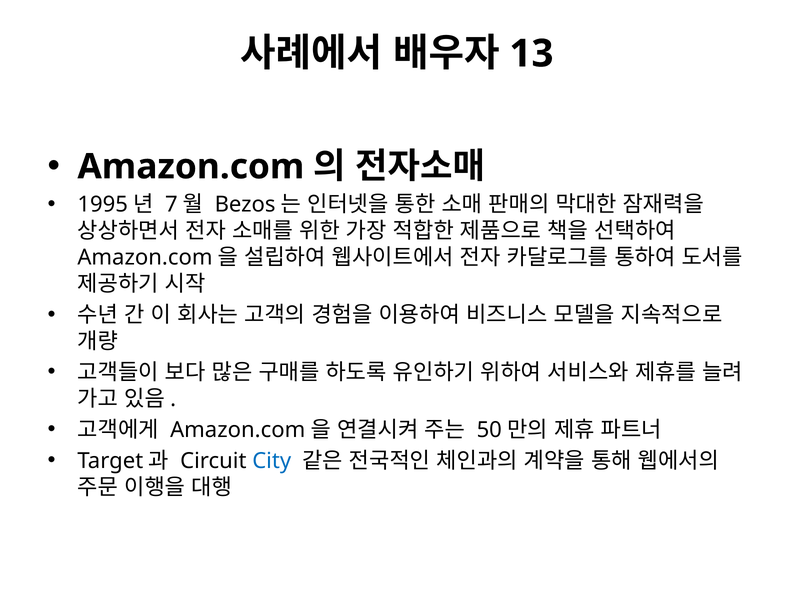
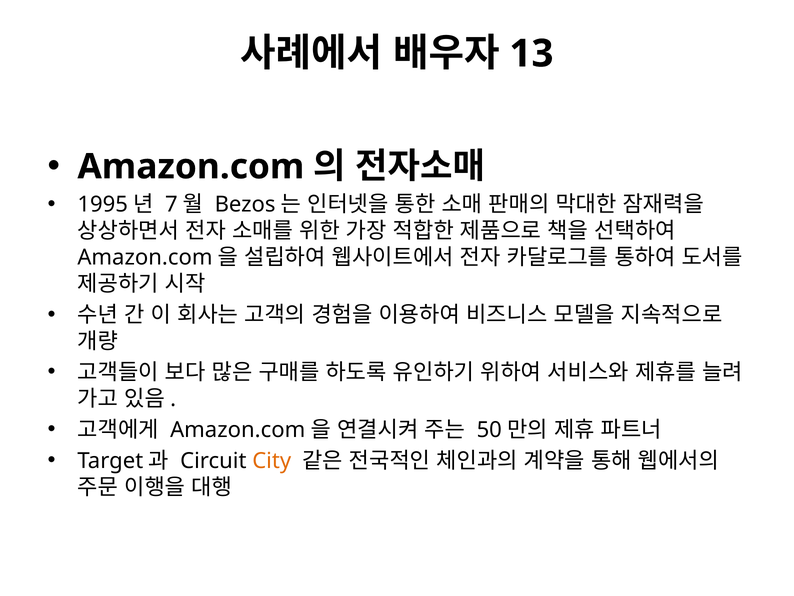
City colour: blue -> orange
